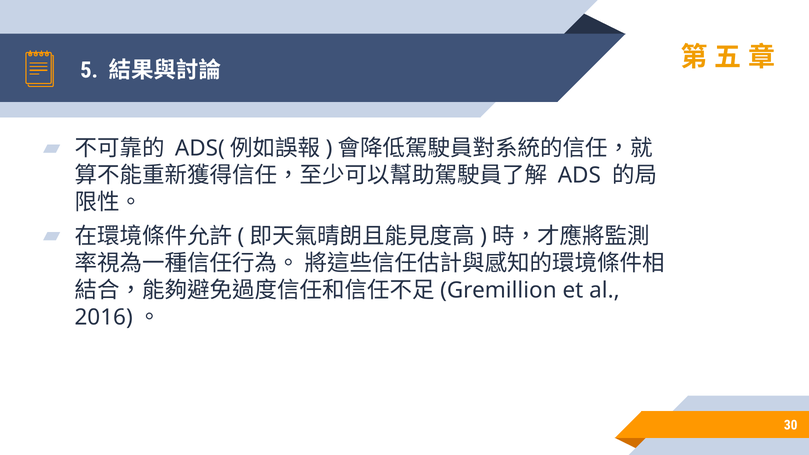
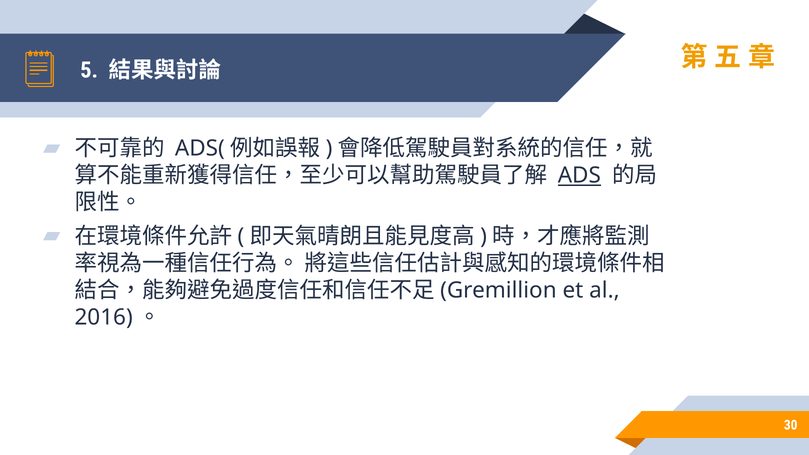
ADS underline: none -> present
